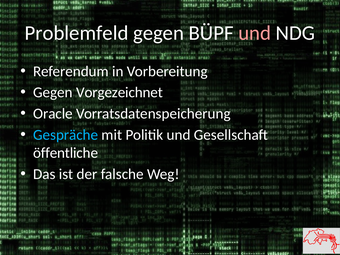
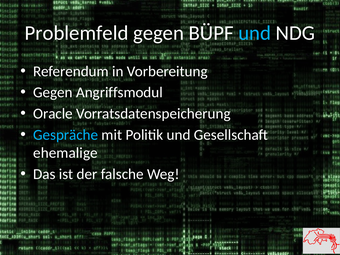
und at (255, 33) colour: pink -> light blue
Vorgezeichnet: Vorgezeichnet -> Angriffsmodul
öffentliche: öffentliche -> ehemalige
